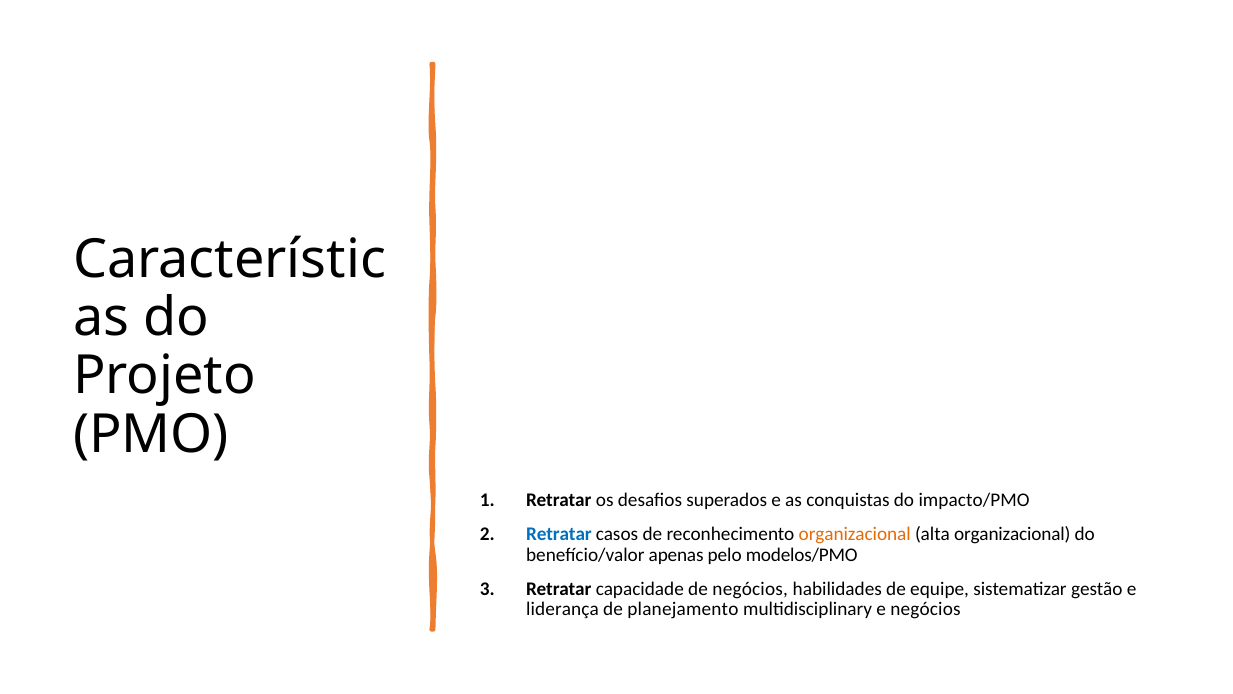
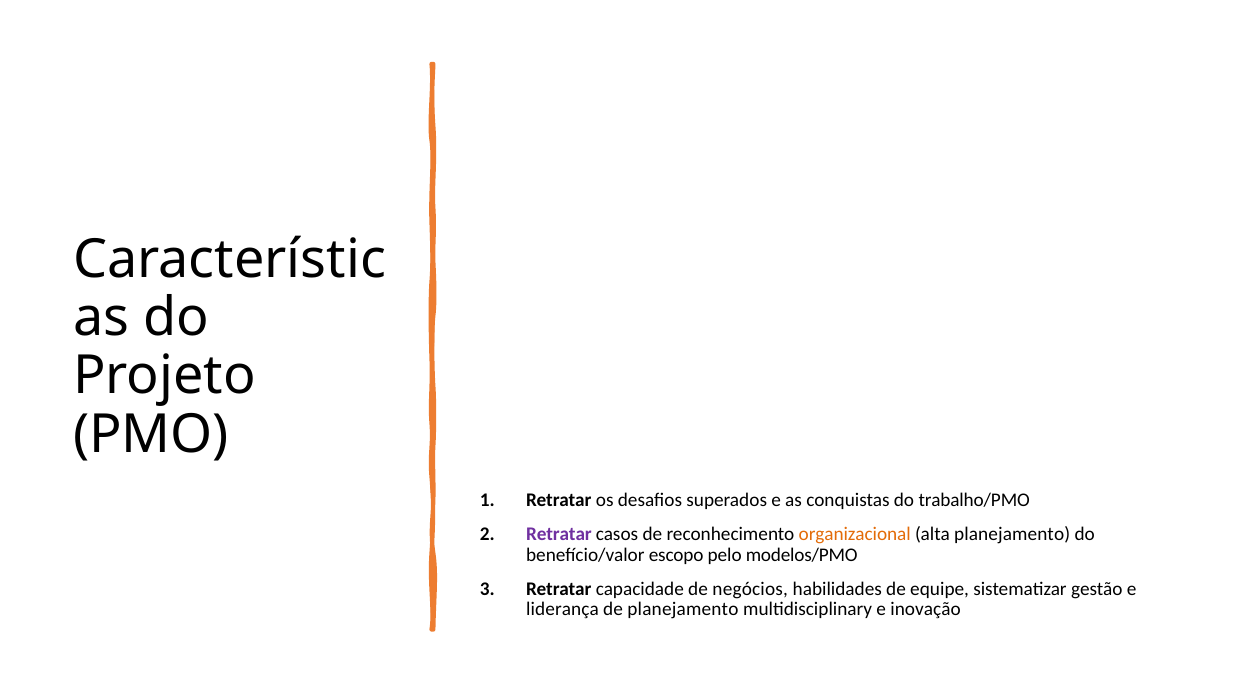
impacto/PMO: impacto/PMO -> trabalho/PMO
Retratar at (559, 534) colour: blue -> purple
alta organizacional: organizacional -> planejamento
apenas: apenas -> escopo
e negócios: negócios -> inovação
